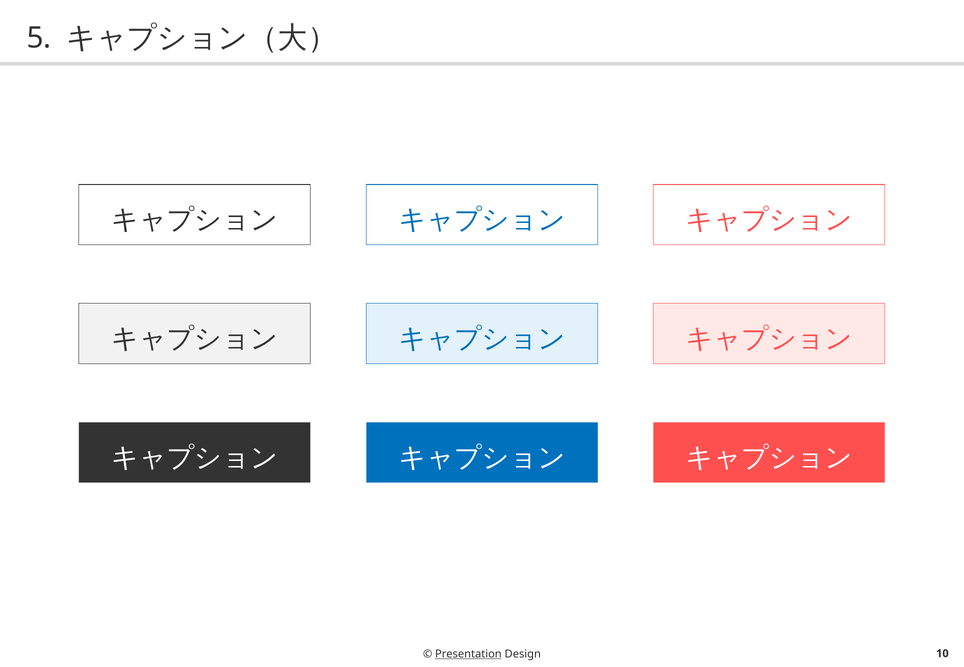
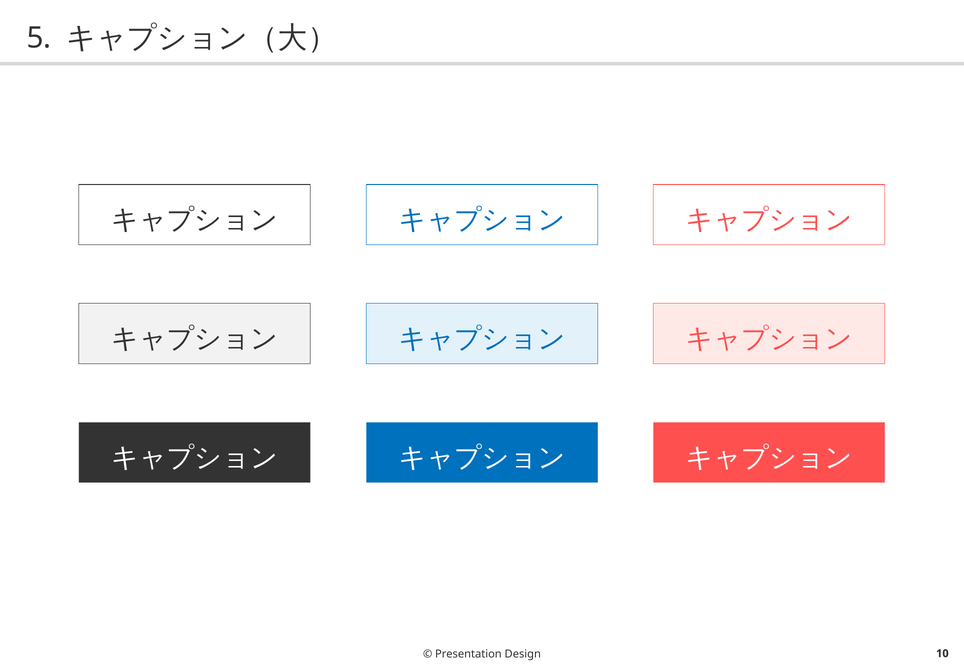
Presentation underline: present -> none
